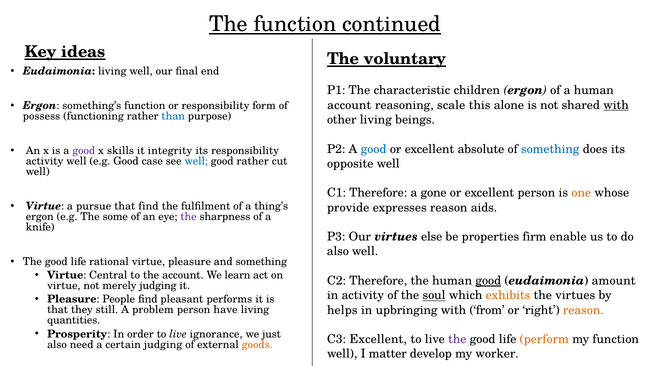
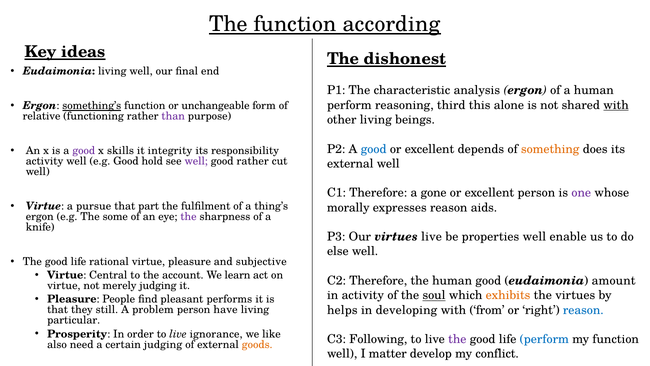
continued: continued -> according
voluntary: voluntary -> dishonest
children: children -> analysis
something’s underline: none -> present
or responsibility: responsibility -> unchangeable
account at (349, 105): account -> perform
scale: scale -> third
possess: possess -> relative
than colour: blue -> purple
absolute: absolute -> depends
something at (550, 149) colour: blue -> orange
case: case -> hold
well at (196, 161) colour: blue -> purple
opposite at (350, 163): opposite -> external
one colour: orange -> purple
that find: find -> part
provide: provide -> morally
virtues else: else -> live
properties firm: firm -> well
also at (338, 251): also -> else
and something: something -> subjective
good at (488, 280) underline: present -> none
upbringing: upbringing -> developing
reason at (583, 310) colour: orange -> blue
quantities: quantities -> particular
just: just -> like
C3 Excellent: Excellent -> Following
perform at (544, 339) colour: orange -> blue
worker: worker -> conflict
